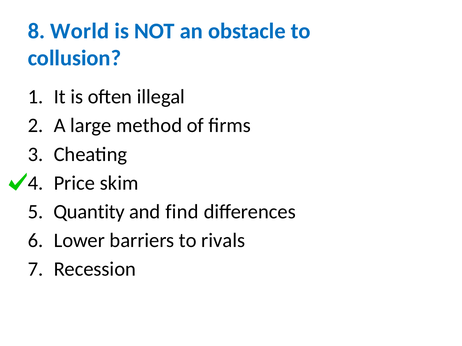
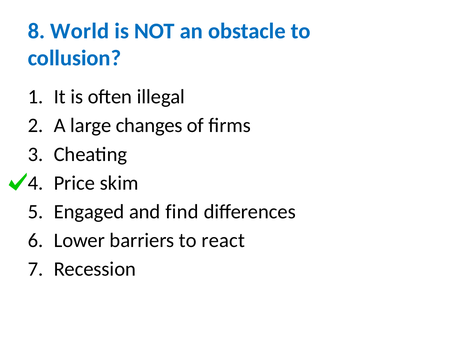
method: method -> changes
Quantity: Quantity -> Engaged
rivals: rivals -> react
